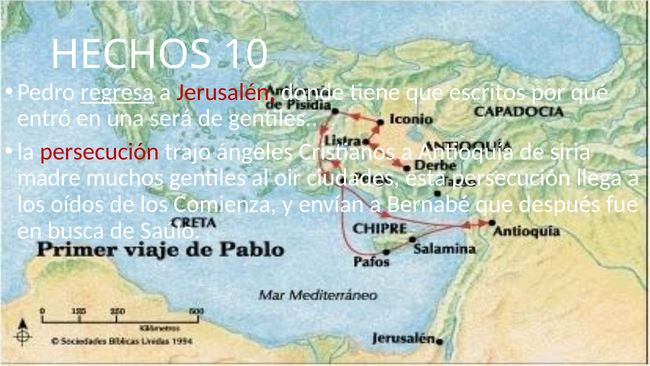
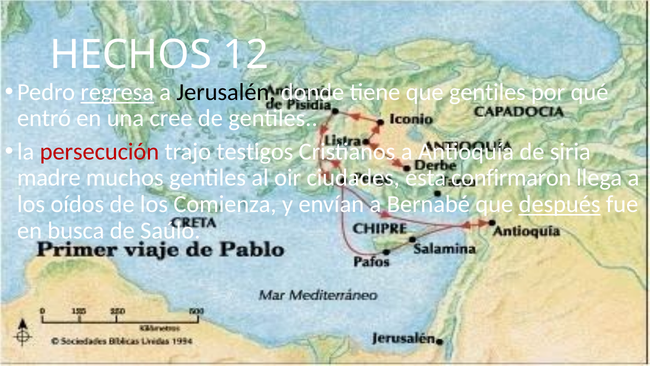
10: 10 -> 12
Jerusalén colour: red -> black
que escritos: escritos -> gentiles
será: será -> cree
ángeles: ángeles -> testigos
esta persecución: persecución -> confirmaron
después underline: none -> present
